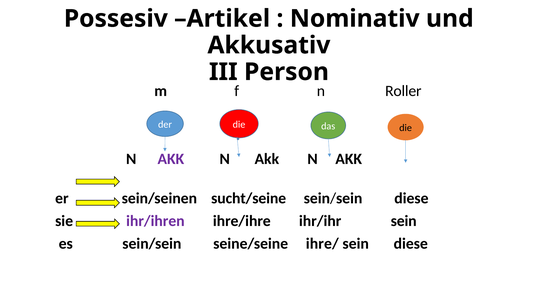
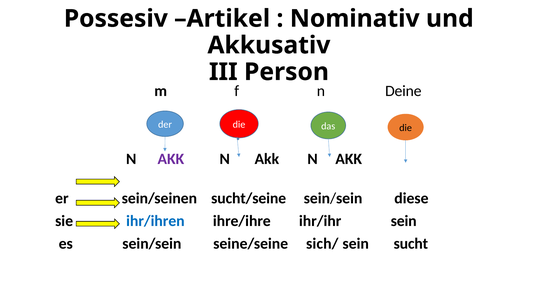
Roller: Roller -> Deine
ihr/ihren colour: purple -> blue
ihre/: ihre/ -> sich/
sein diese: diese -> sucht
